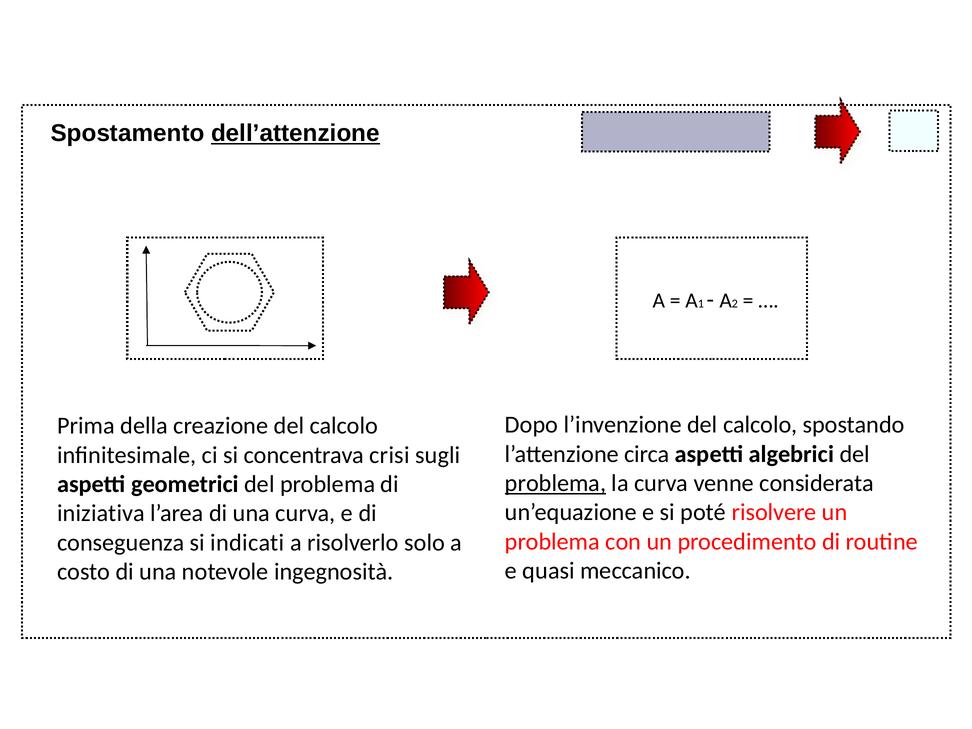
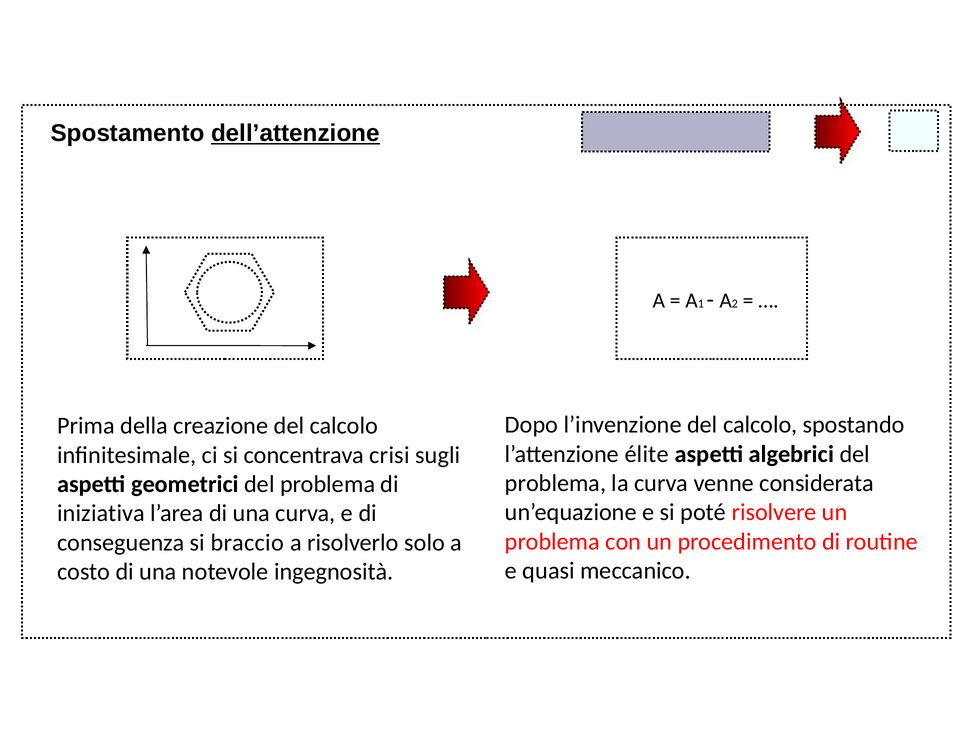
circa: circa -> élite
problema at (556, 483) underline: present -> none
indicati: indicati -> braccio
